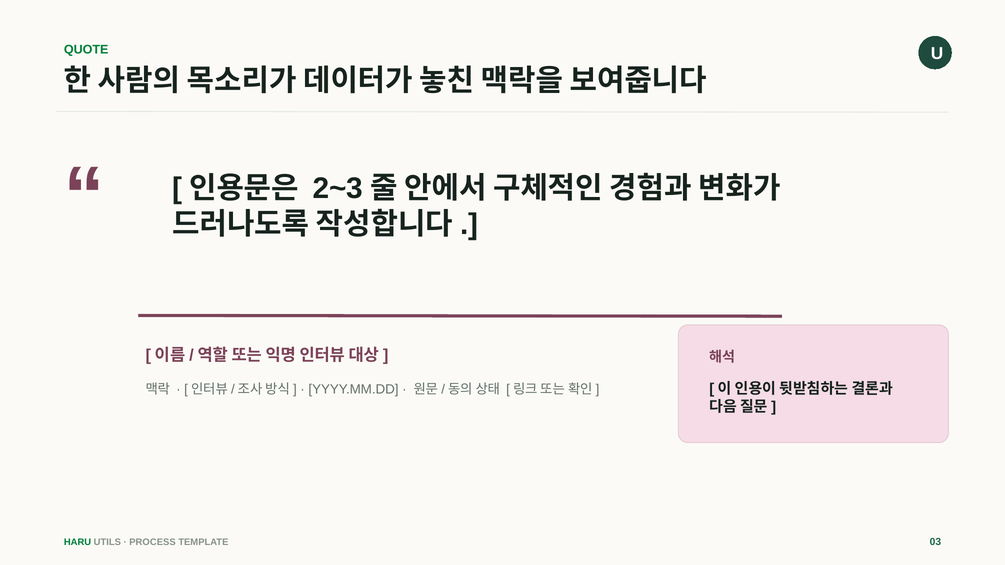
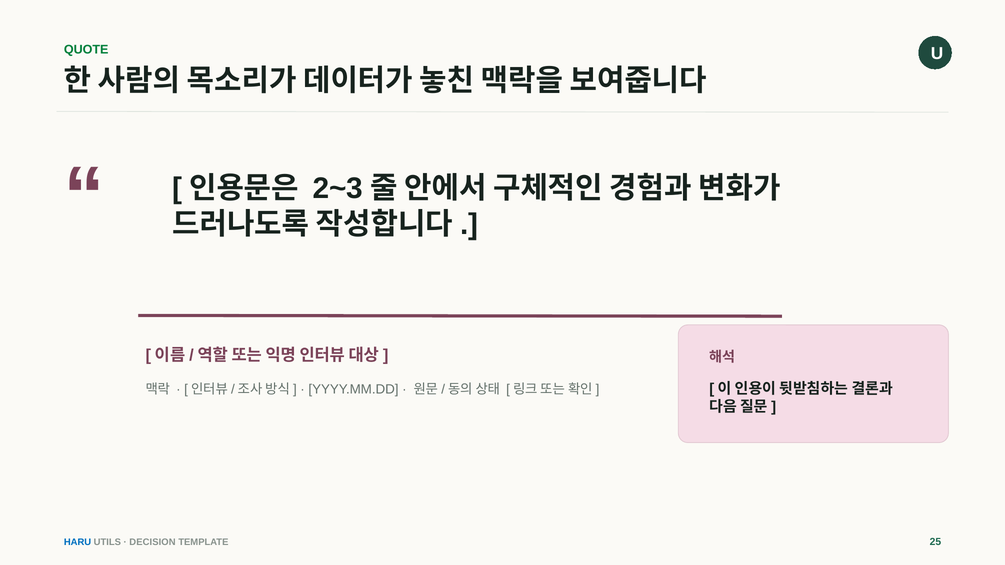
HARU colour: green -> blue
PROCESS: PROCESS -> DECISION
03: 03 -> 25
